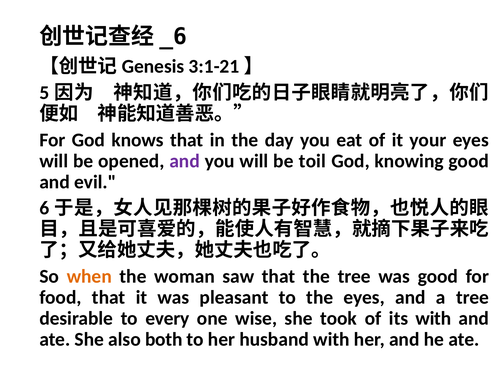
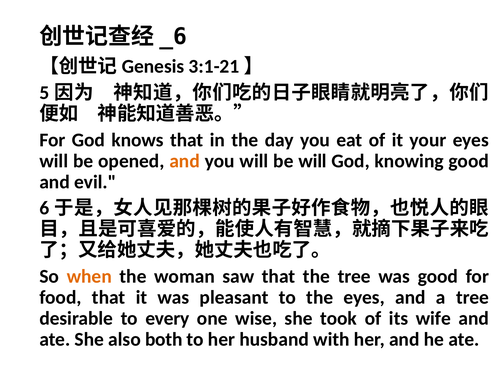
and at (185, 161) colour: purple -> orange
be toil: toil -> will
its with: with -> wife
